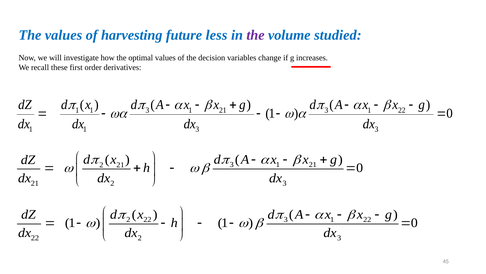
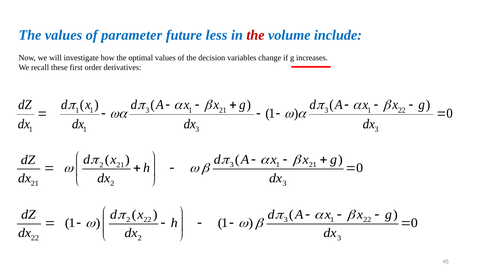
harvesting: harvesting -> parameter
the at (256, 35) colour: purple -> red
studied: studied -> include
